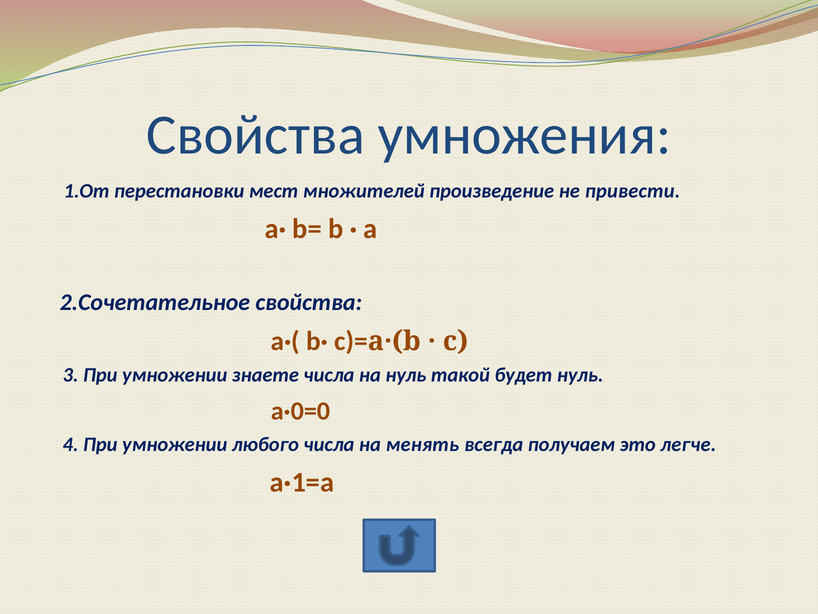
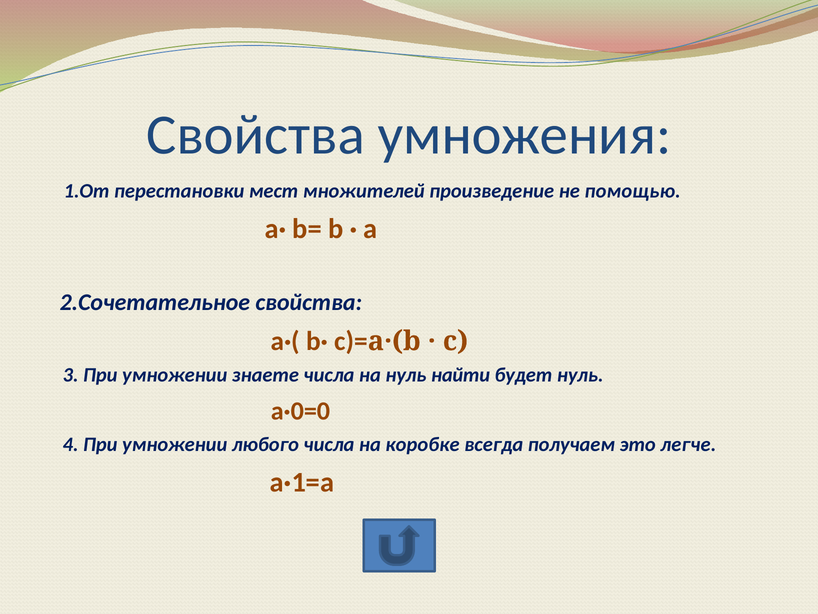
привести: привести -> помощью
такой: такой -> найти
менять: менять -> коробке
